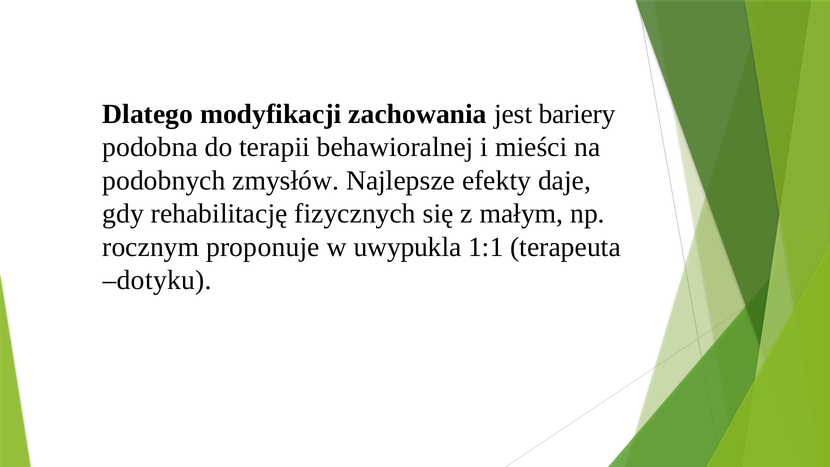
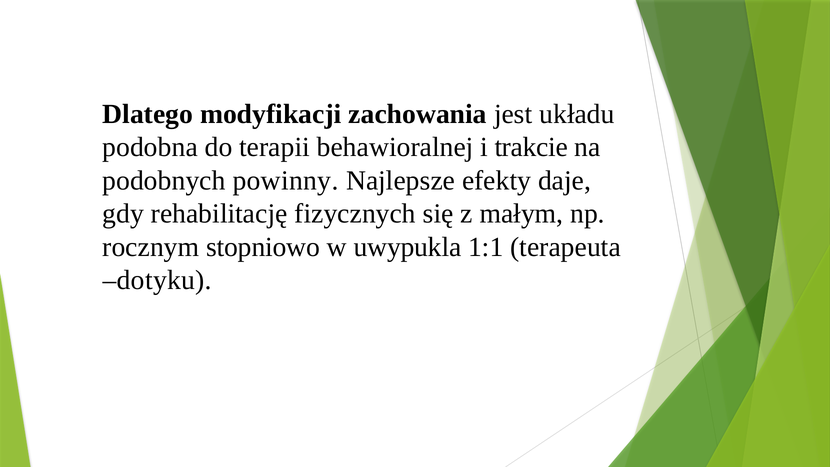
bariery: bariery -> układu
mieści: mieści -> trakcie
zmysłów: zmysłów -> powinny
proponuje: proponuje -> stopniowo
